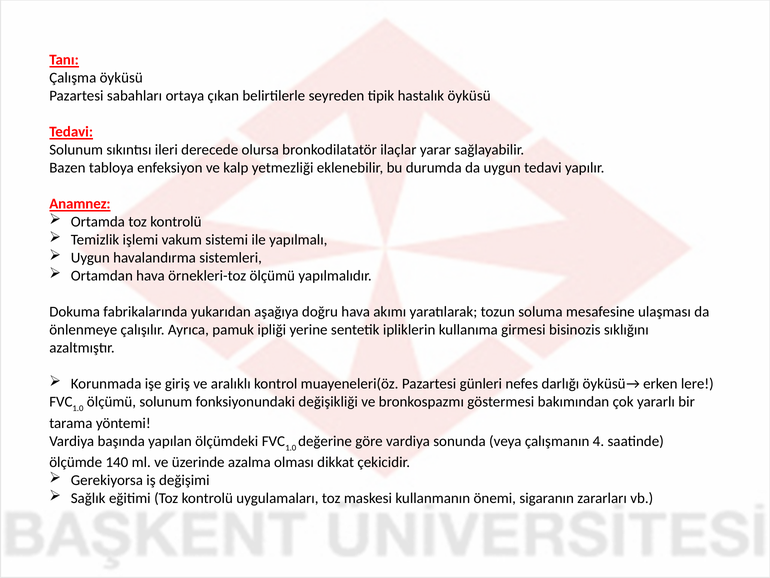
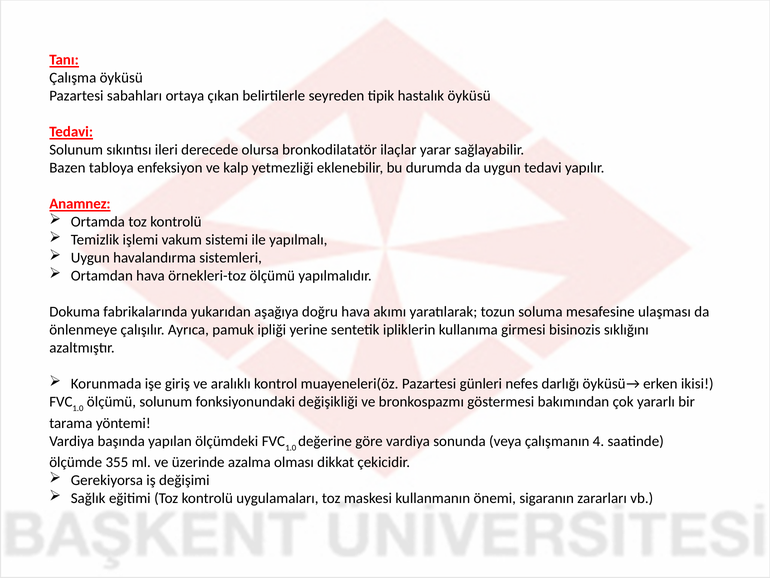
lere: lere -> ikisi
140: 140 -> 355
